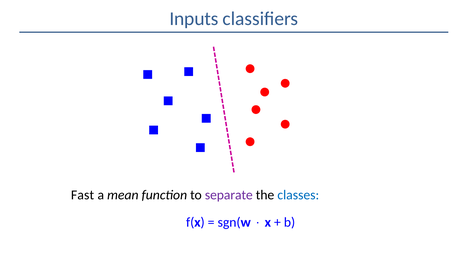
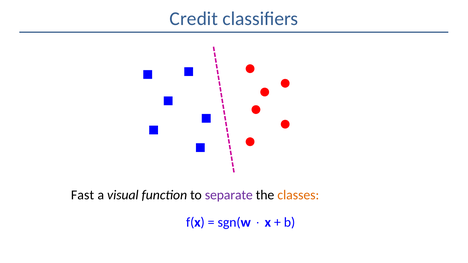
Inputs: Inputs -> Credit
mean: mean -> visual
classes colour: blue -> orange
